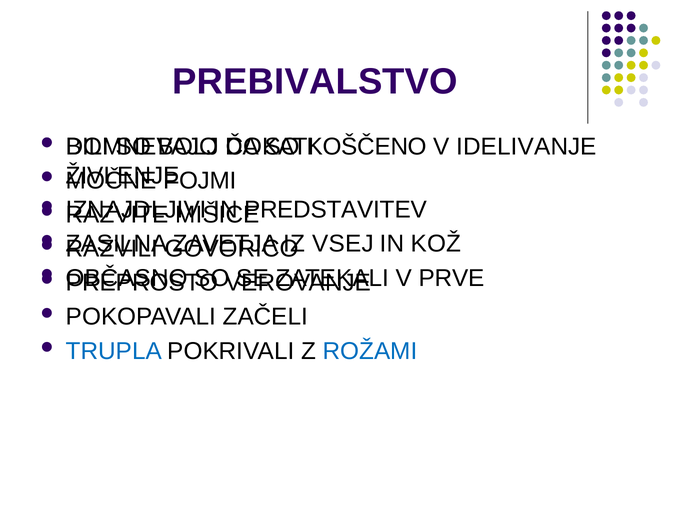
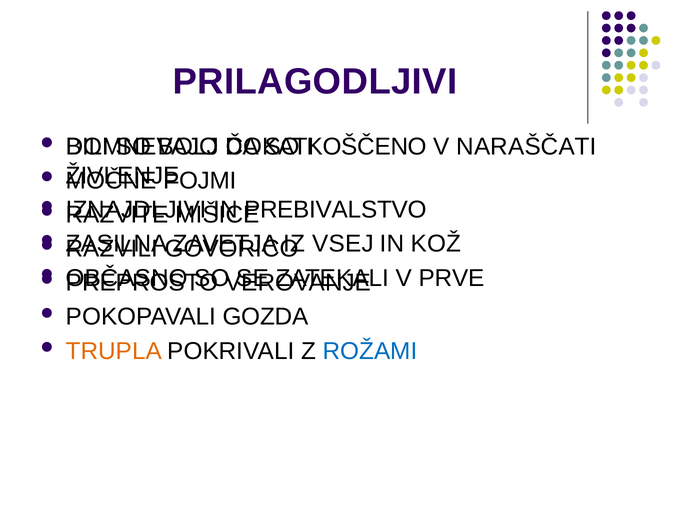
PREBIVALSTVO: PREBIVALSTVO -> PRILAGODLJIVI
IDELIVANJE: IDELIVANJE -> NARAŠČATI
PREDSTAVITEV: PREDSTAVITEV -> PREBIVALSTVO
ZAČELI: ZAČELI -> GOZDA
TRUPLA colour: blue -> orange
